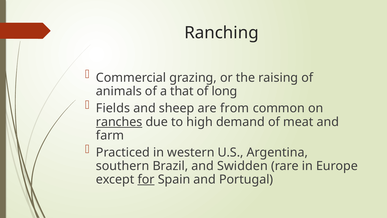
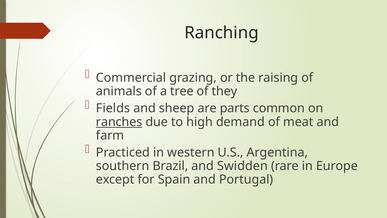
that: that -> tree
long: long -> they
from: from -> parts
for underline: present -> none
